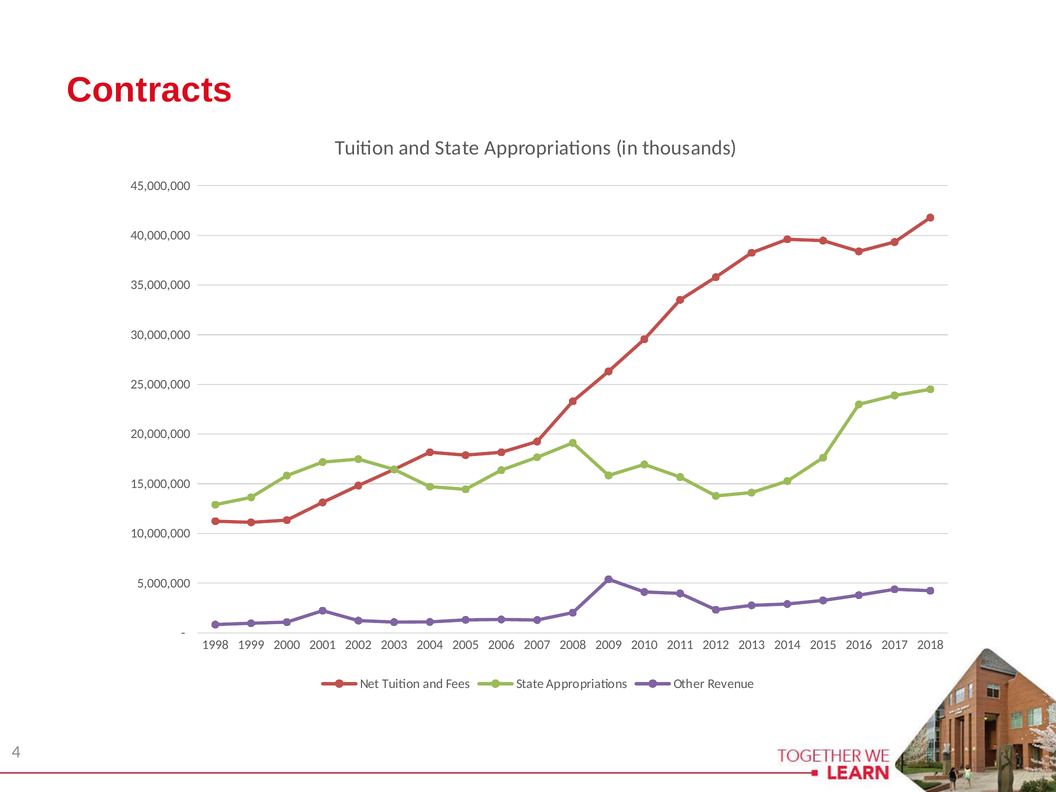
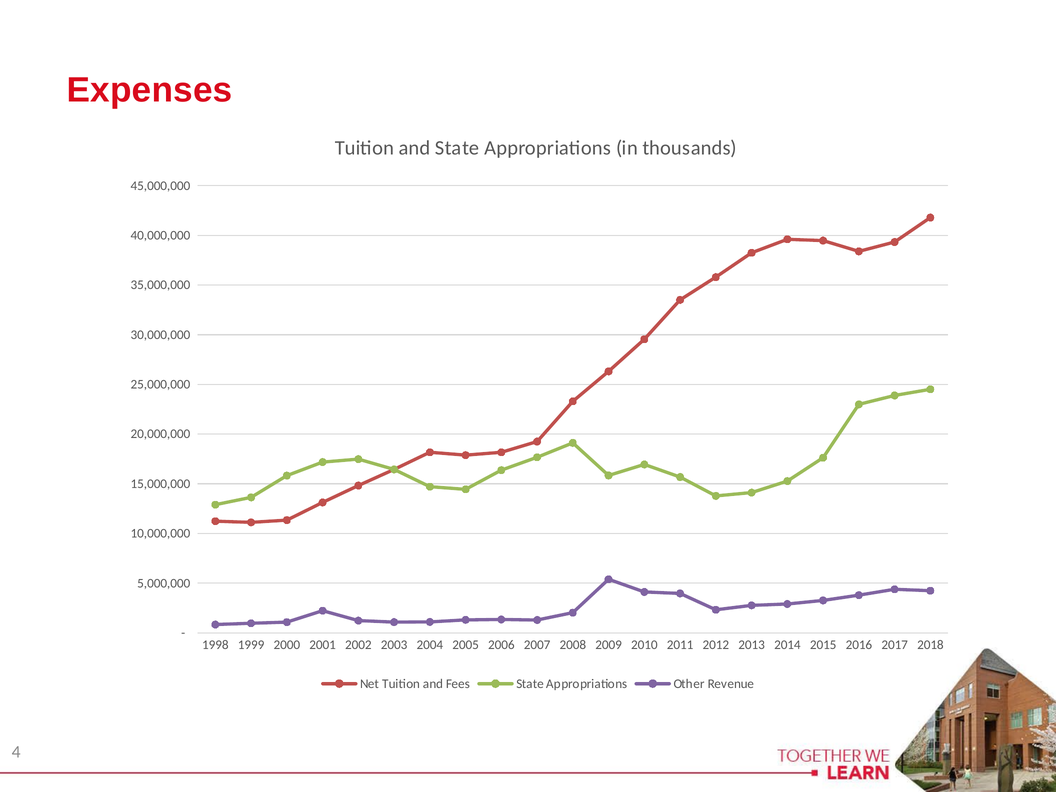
Contracts: Contracts -> Expenses
